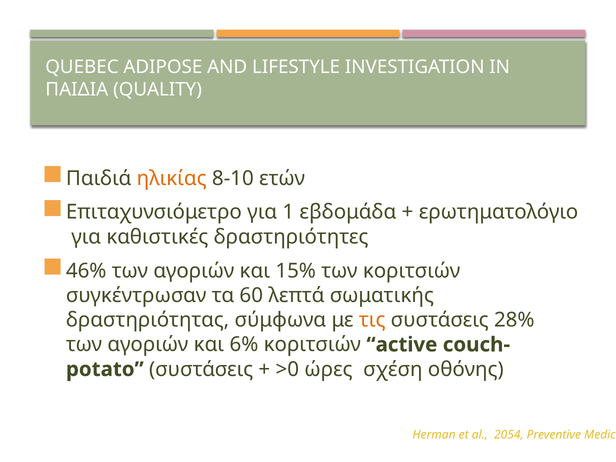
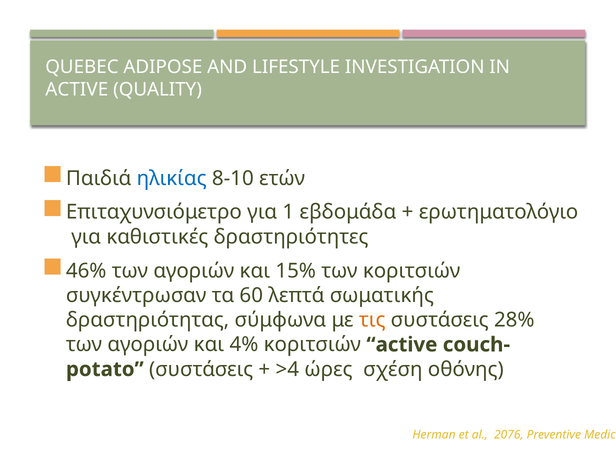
ΠΑΙΔΙΑ at (77, 90): ΠΑΙΔΙΑ -> ACTIVE
ηλικίας colour: orange -> blue
6%: 6% -> 4%
>0: >0 -> >4
2054: 2054 -> 2076
